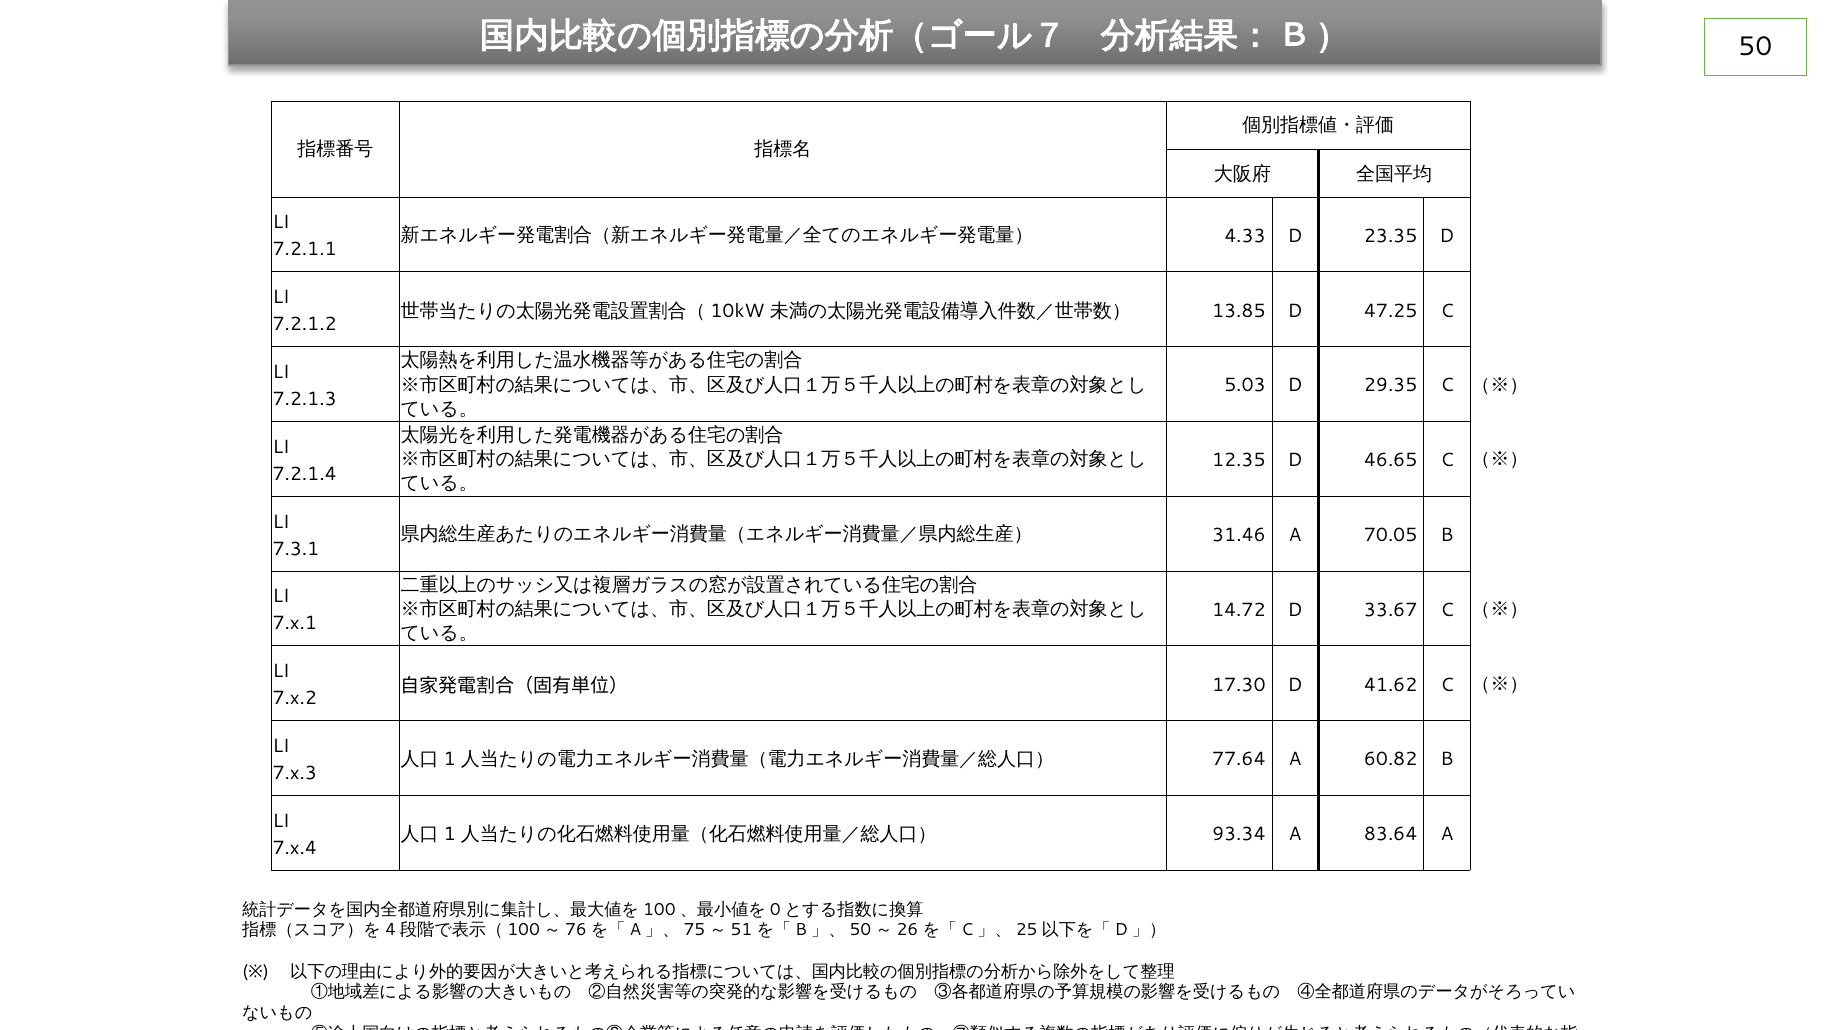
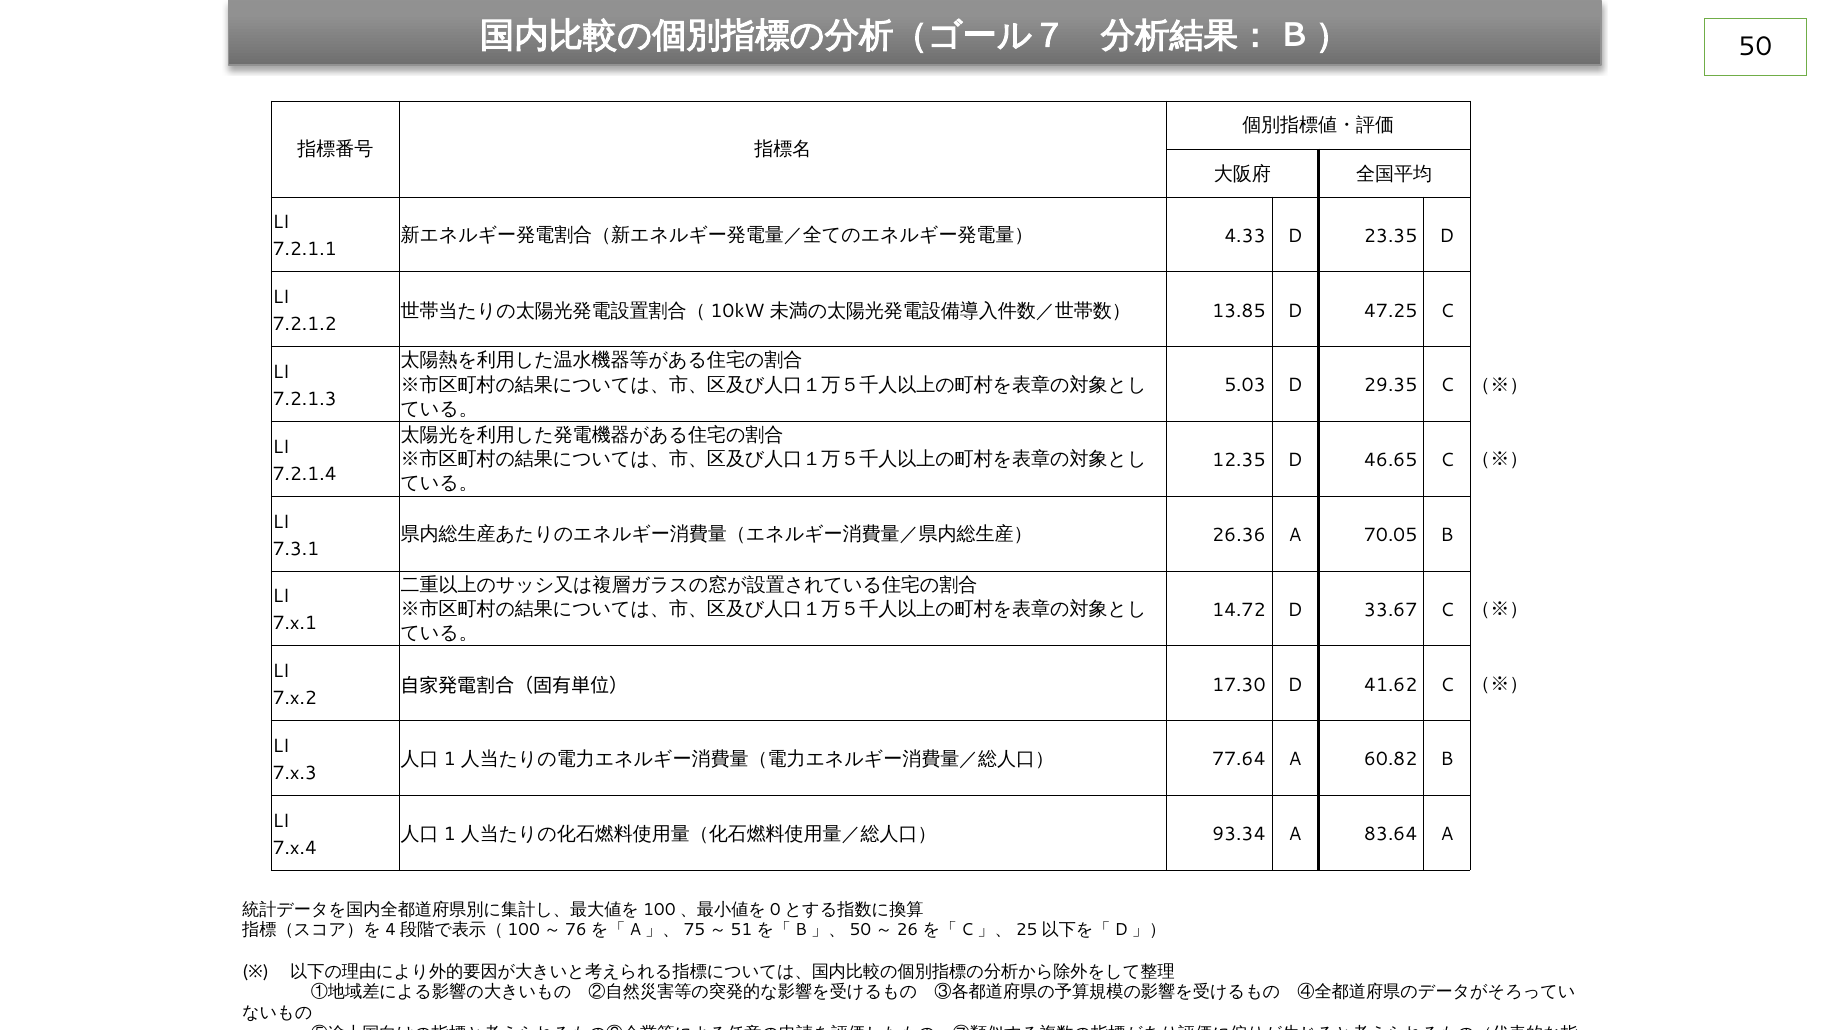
31.46: 31.46 -> 26.36
